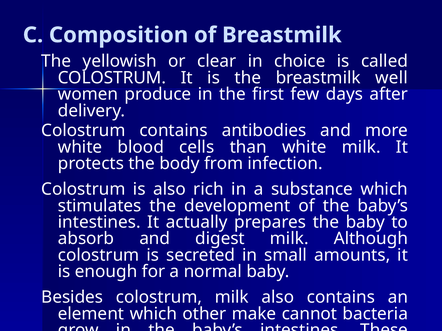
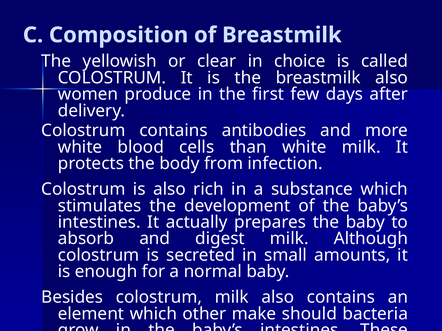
breastmilk well: well -> also
cannot: cannot -> should
